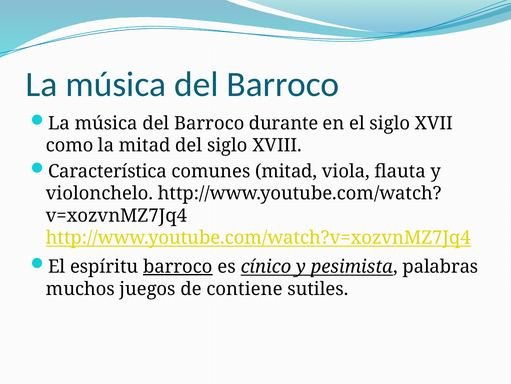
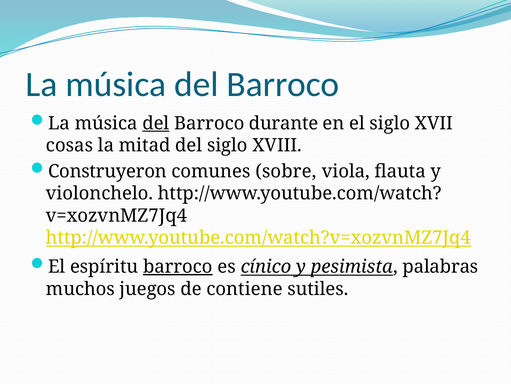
del at (156, 123) underline: none -> present
como: como -> cosas
Característica: Característica -> Construyeron
comunes mitad: mitad -> sobre
